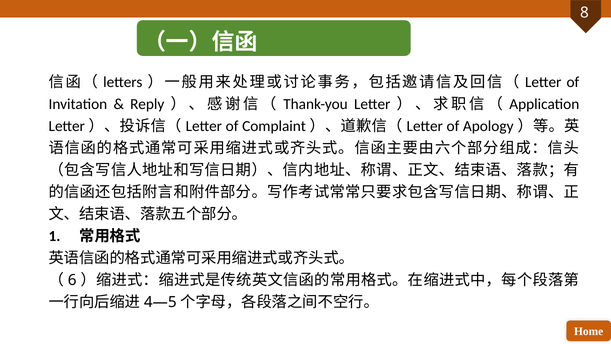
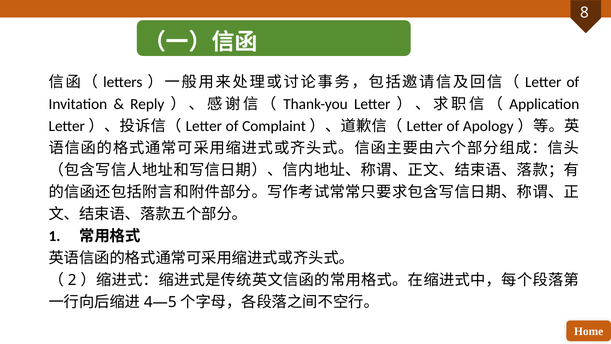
6: 6 -> 2
